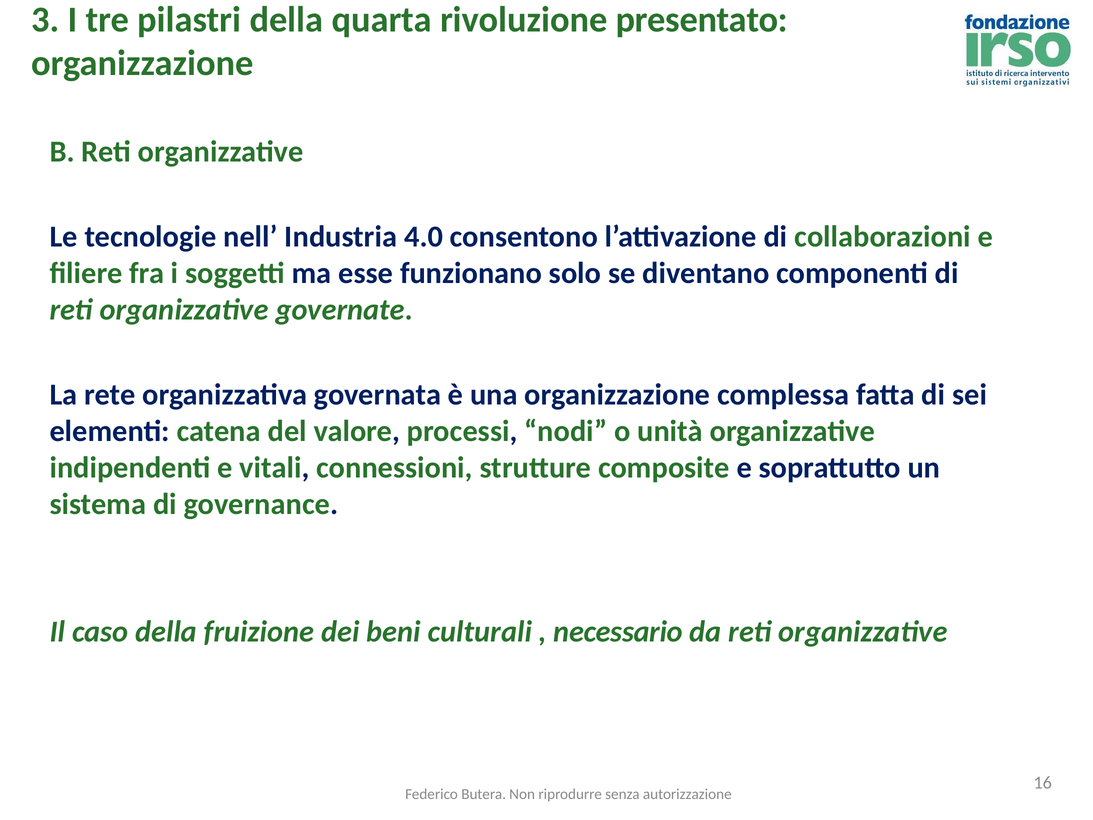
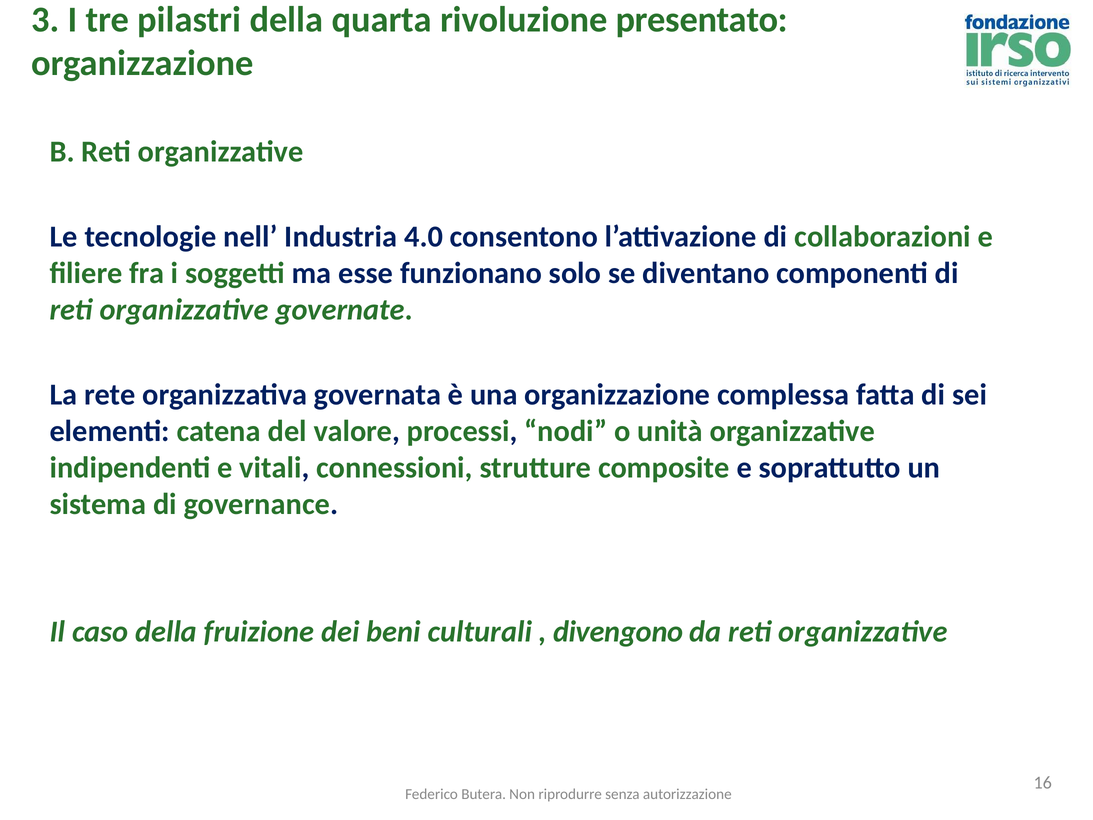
necessario: necessario -> divengono
